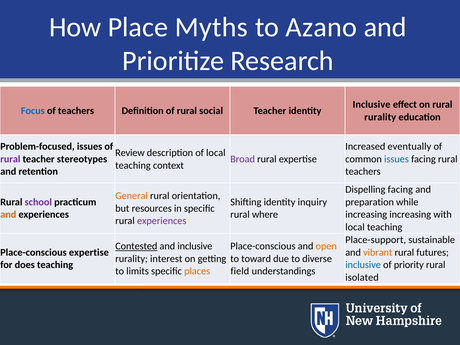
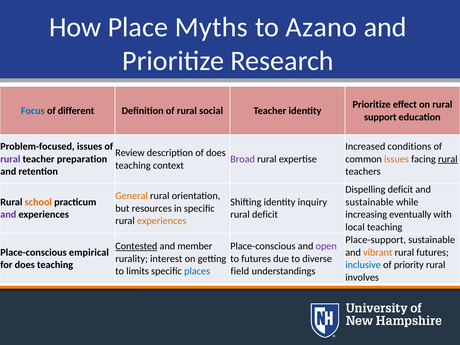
Inclusive at (372, 105): Inclusive -> Prioritize
of teachers: teachers -> different
rurality at (380, 117): rurality -> support
eventually: eventually -> conditions
of local: local -> does
stereotypes: stereotypes -> preparation
issues at (397, 159) colour: blue -> orange
rural at (448, 159) underline: none -> present
Dispelling facing: facing -> deficit
school colour: purple -> orange
preparation at (370, 202): preparation -> sustainable
and at (8, 215) colour: orange -> purple
rural where: where -> deficit
increasing increasing: increasing -> eventually
experiences at (162, 221) colour: purple -> orange
and inclusive: inclusive -> member
open colour: orange -> purple
Place-conscious expertise: expertise -> empirical
to toward: toward -> futures
places colour: orange -> blue
isolated: isolated -> involves
